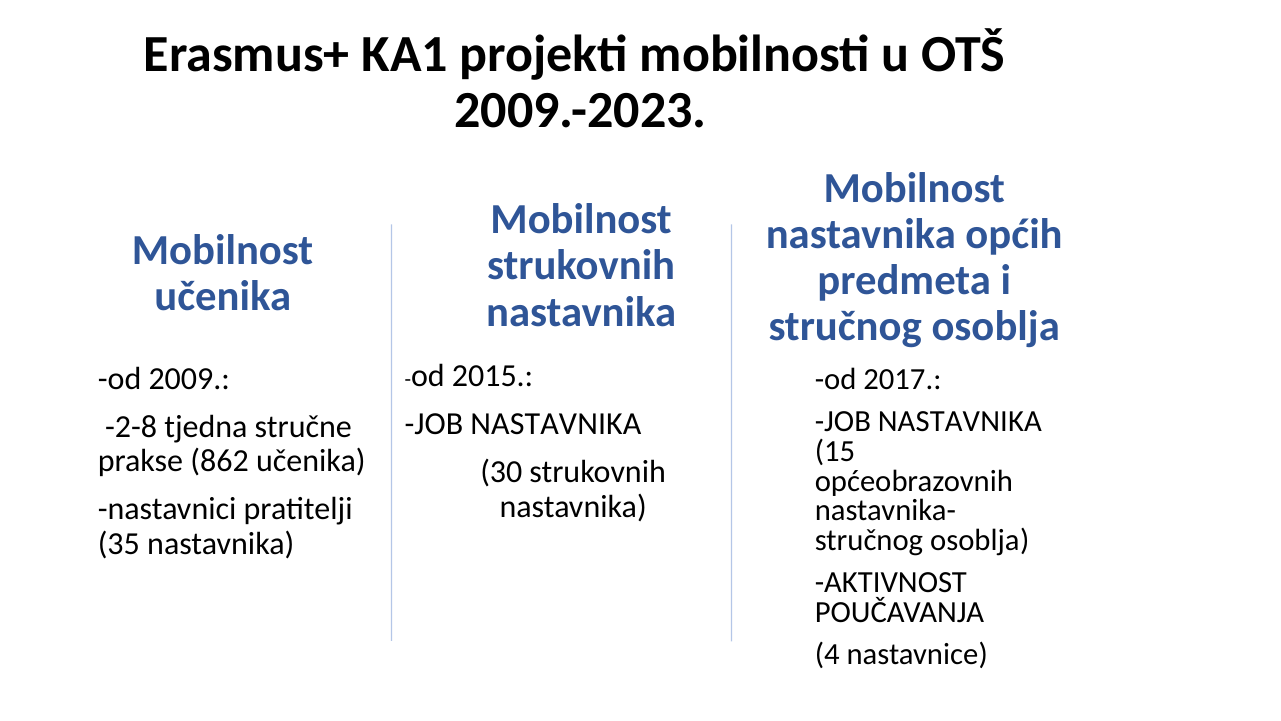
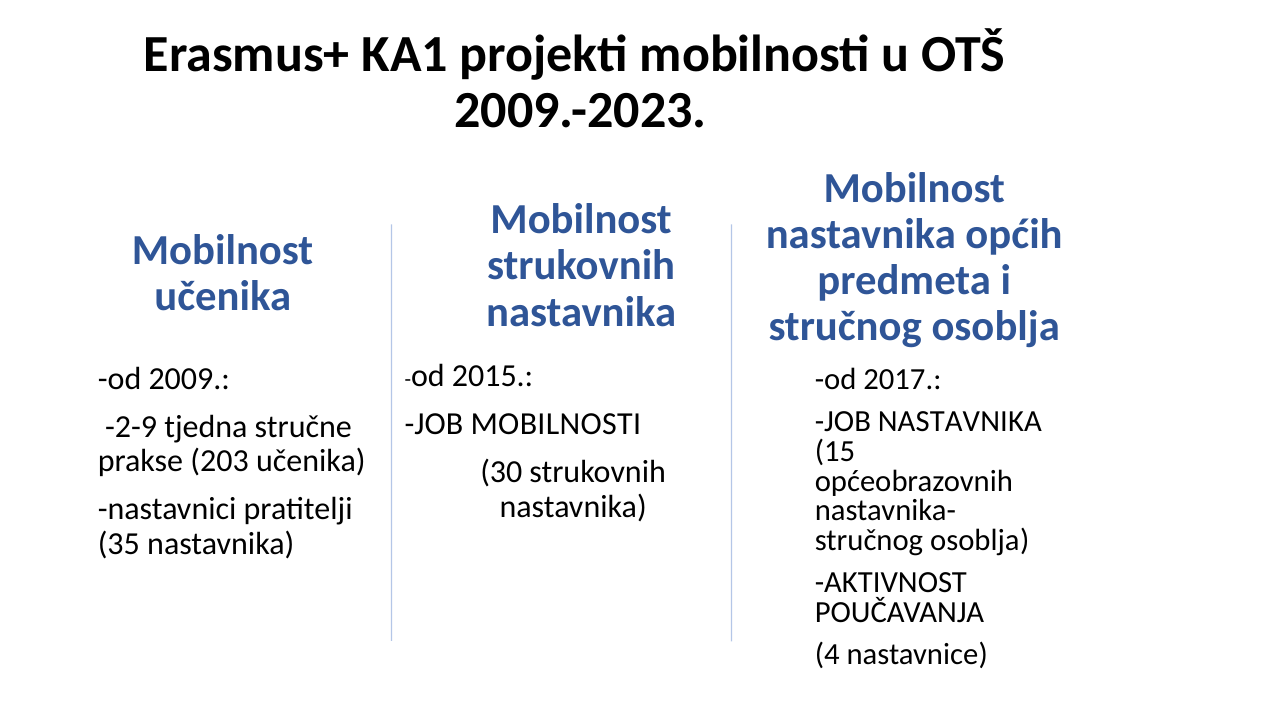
NASTAVNIKA at (556, 424): NASTAVNIKA -> MOBILNOSTI
-2-8: -2-8 -> -2-9
862: 862 -> 203
